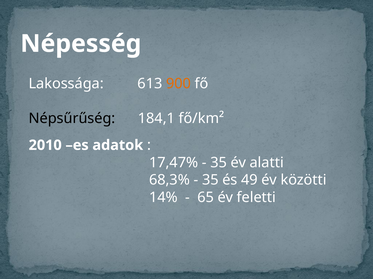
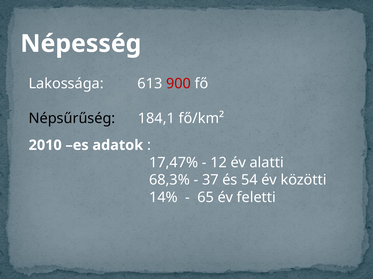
900 colour: orange -> red
35 at (219, 163): 35 -> 12
35 at (210, 180): 35 -> 37
49: 49 -> 54
